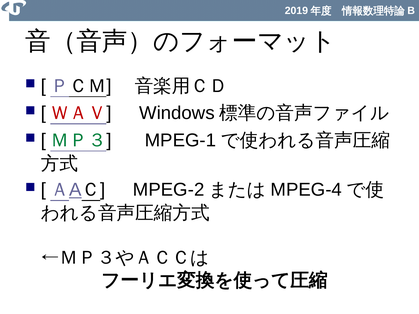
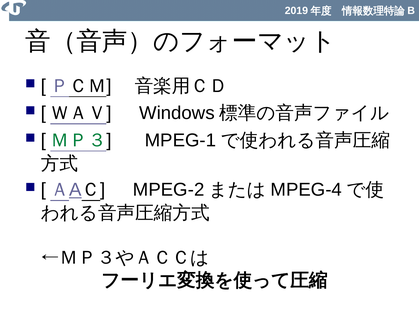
ＷＡＶ colour: red -> black
